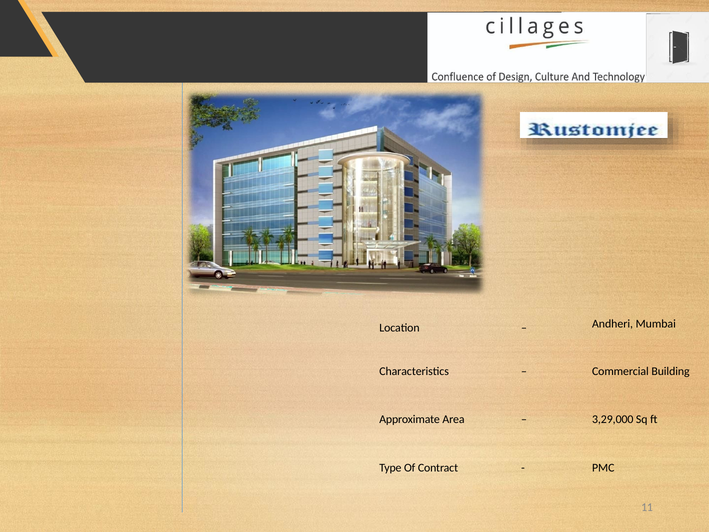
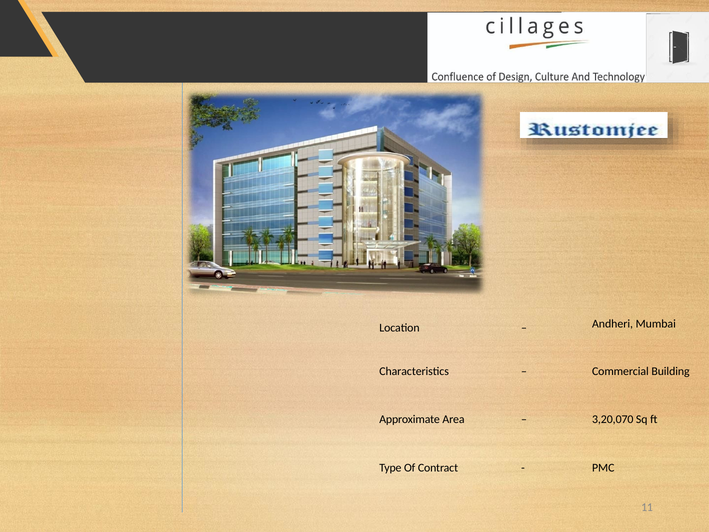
3,29,000: 3,29,000 -> 3,20,070
